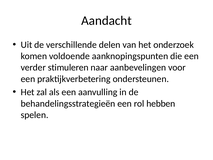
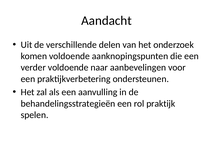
verder stimuleren: stimuleren -> voldoende
hebben: hebben -> praktijk
